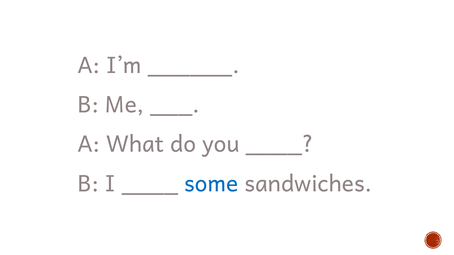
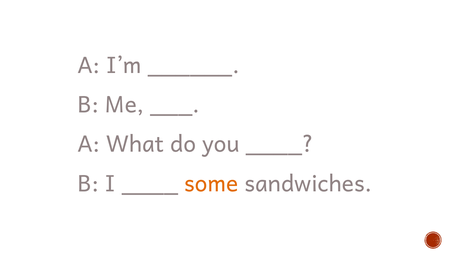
some colour: blue -> orange
